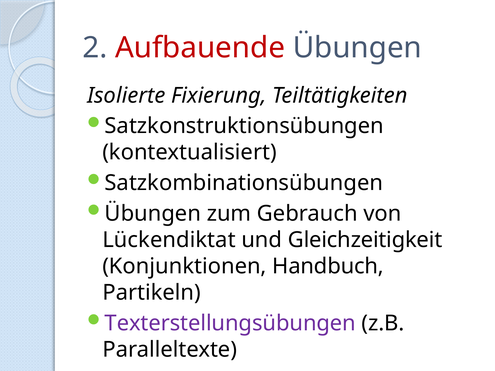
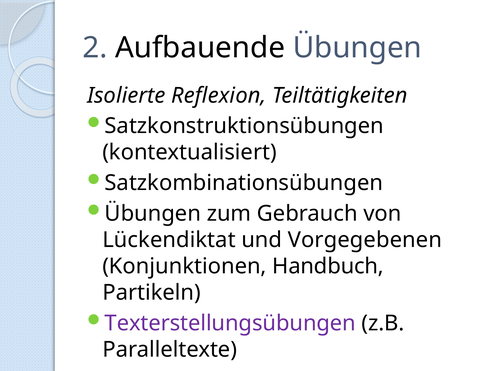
Aufbauende colour: red -> black
Fixierung: Fixierung -> Reflexion
Gleichzeitigkeit: Gleichzeitigkeit -> Vorgegebenen
